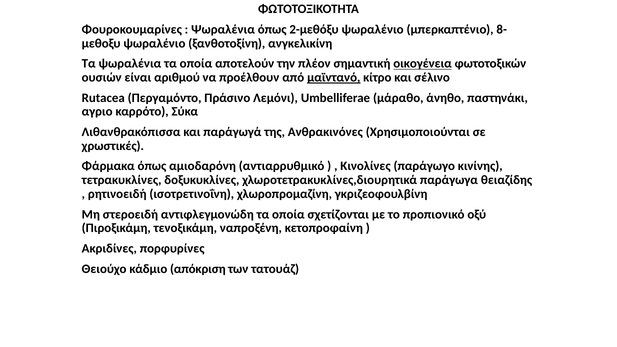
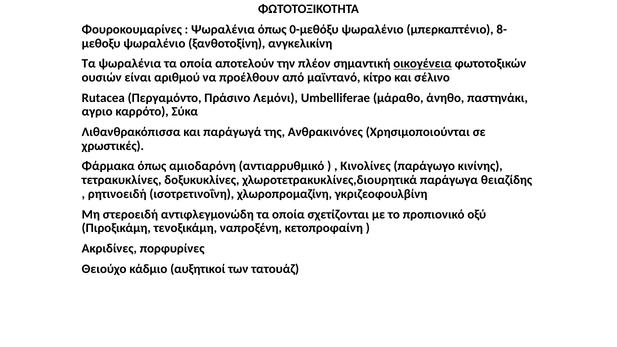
2-μεθόξυ: 2-μεθόξυ -> 0-μεθόξυ
μαϊντανό underline: present -> none
απόκριση: απόκριση -> αυξητικοί
